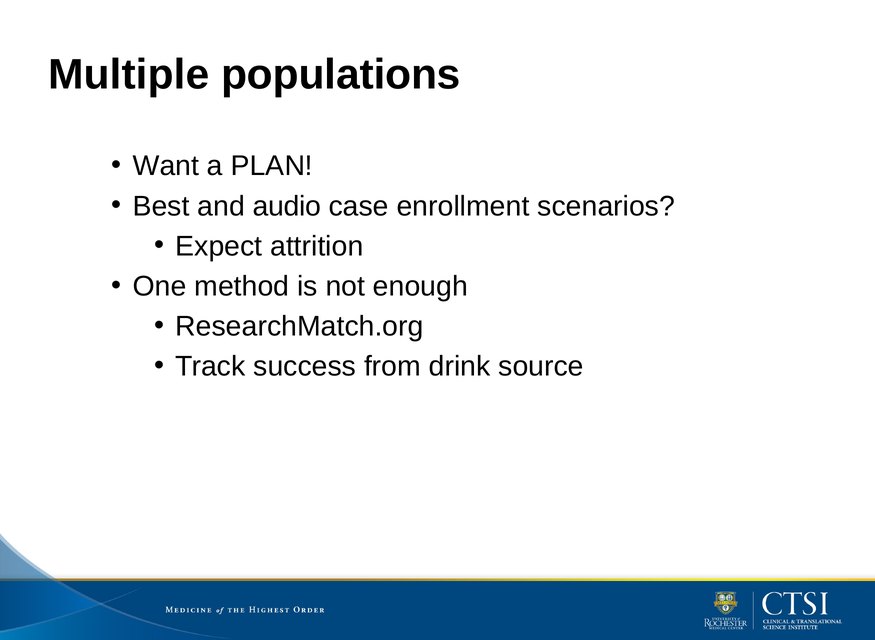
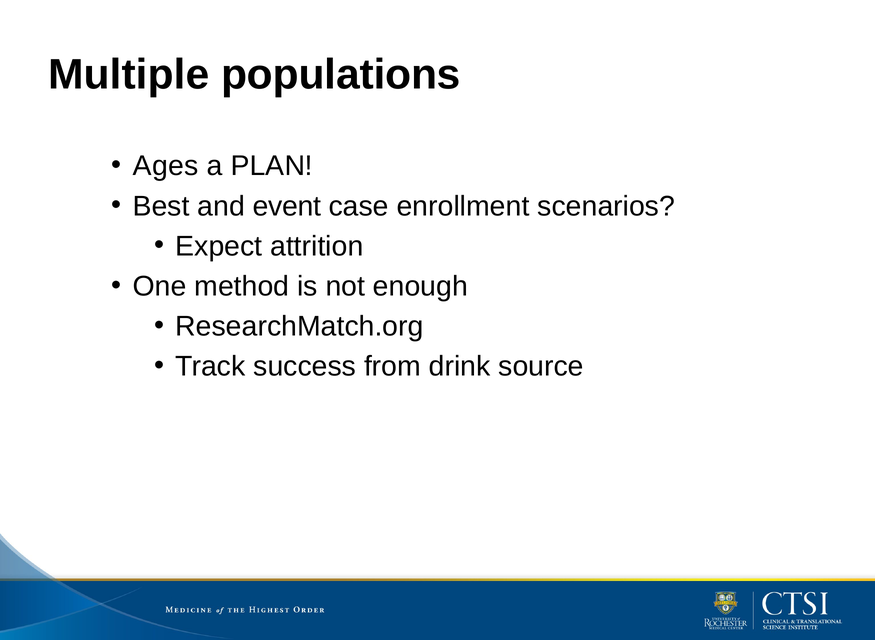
Want: Want -> Ages
audio: audio -> event
